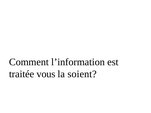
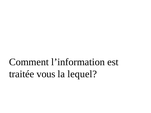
soient: soient -> lequel
